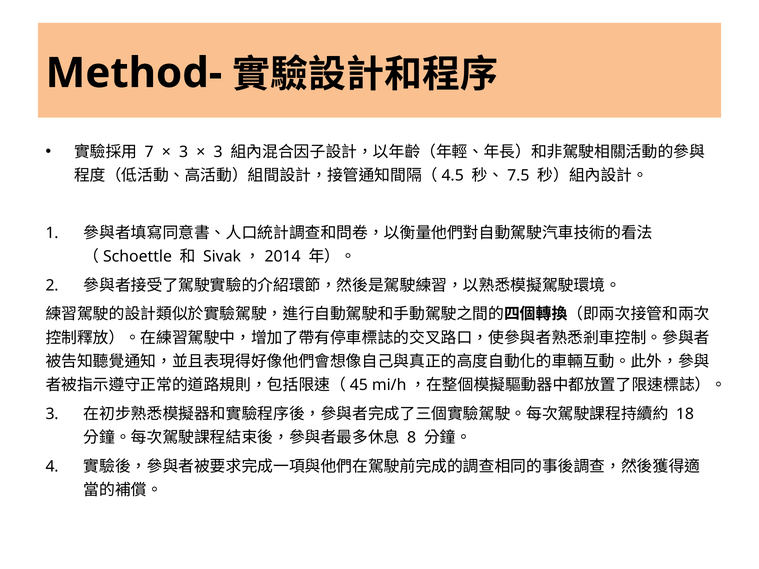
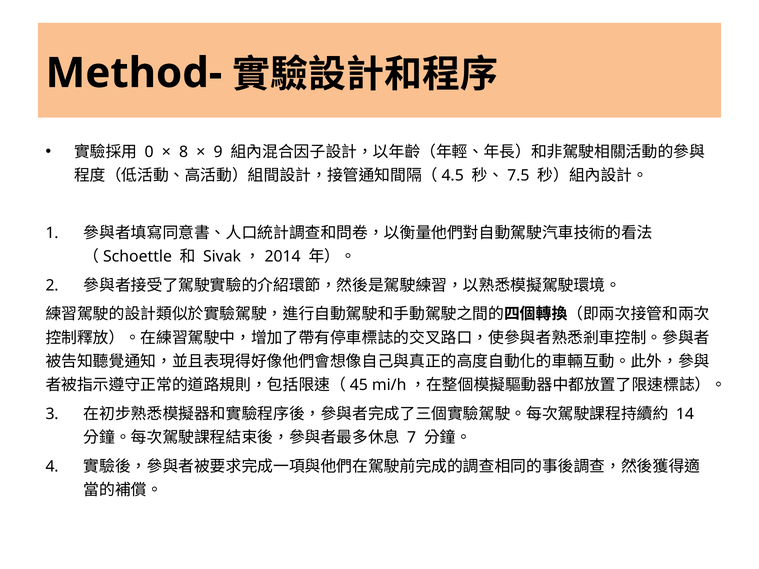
7: 7 -> 0
3 at (184, 152): 3 -> 8
3 at (218, 152): 3 -> 9
18: 18 -> 14
8: 8 -> 7
